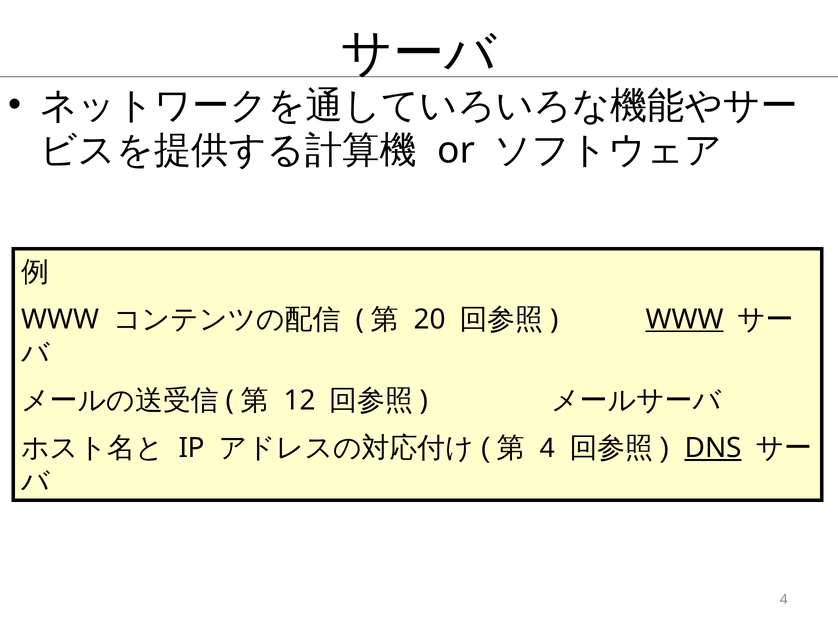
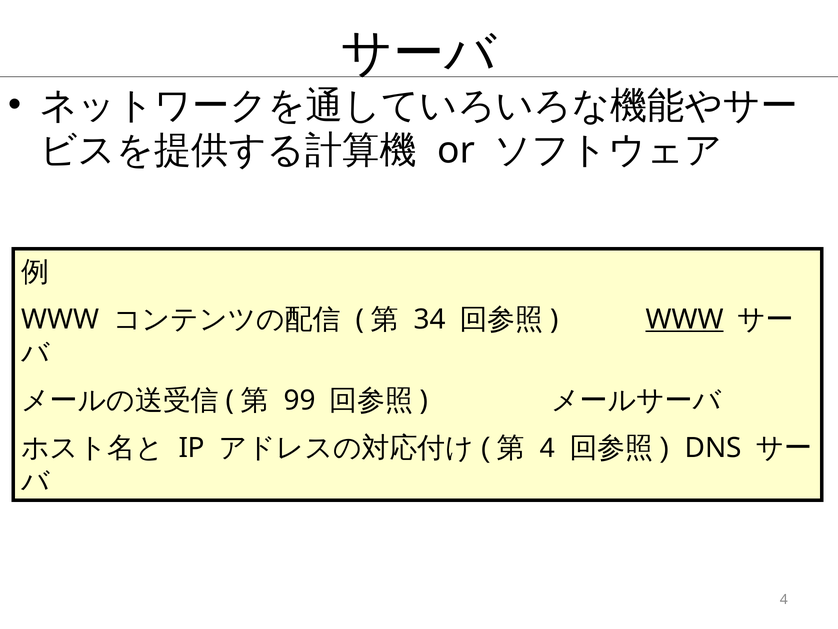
20: 20 -> 34
12: 12 -> 99
DNS underline: present -> none
